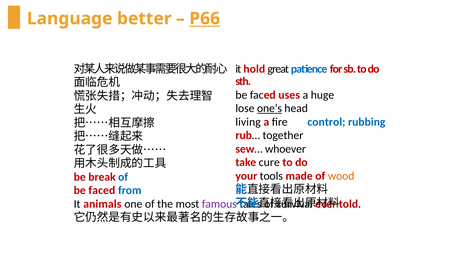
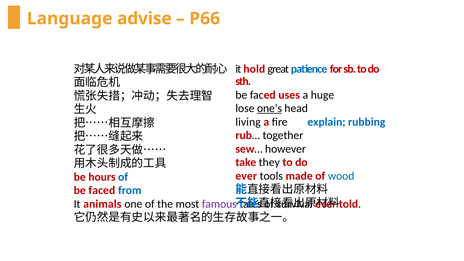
better: better -> advise
P66 underline: present -> none
control: control -> explain
whoever: whoever -> however
cure: cure -> they
your at (246, 176): your -> ever
wood colour: orange -> blue
break: break -> hours
